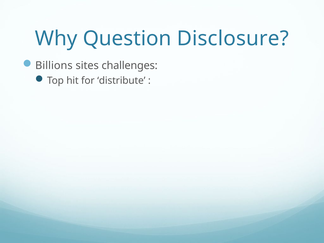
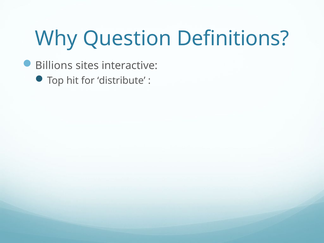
Disclosure: Disclosure -> Definitions
challenges: challenges -> interactive
